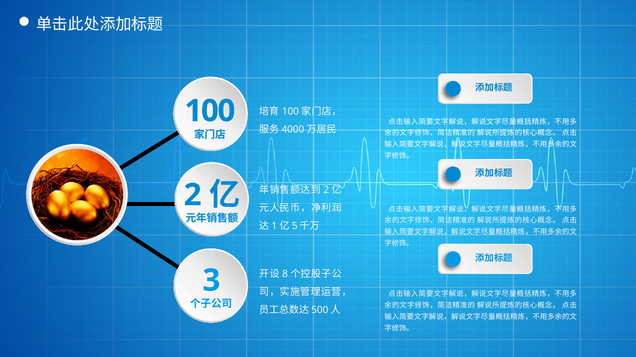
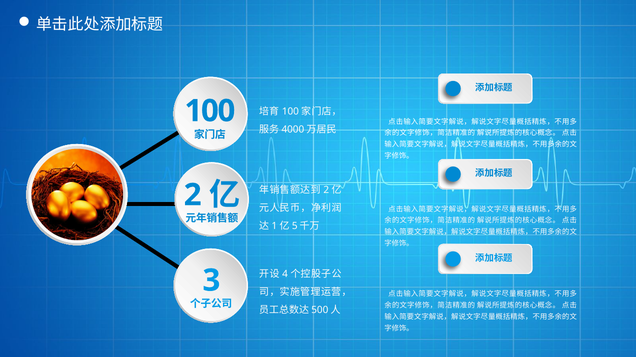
8: 8 -> 4
